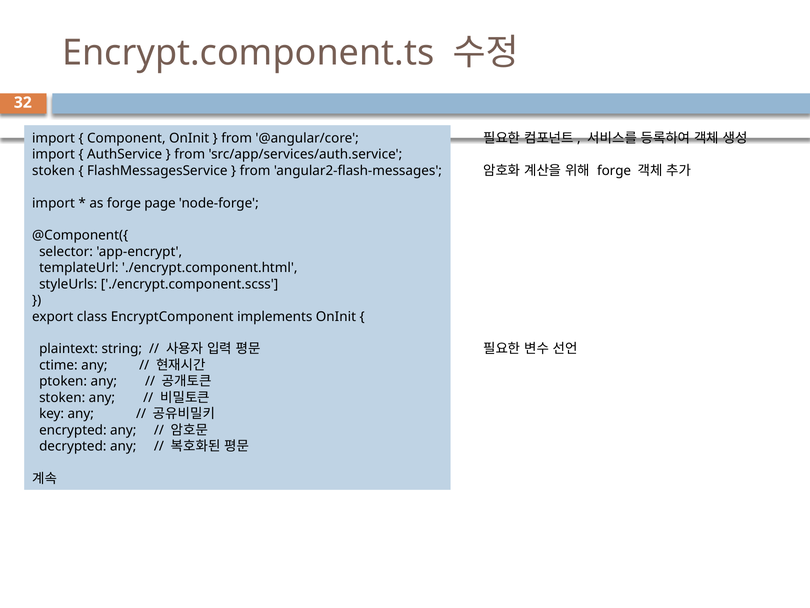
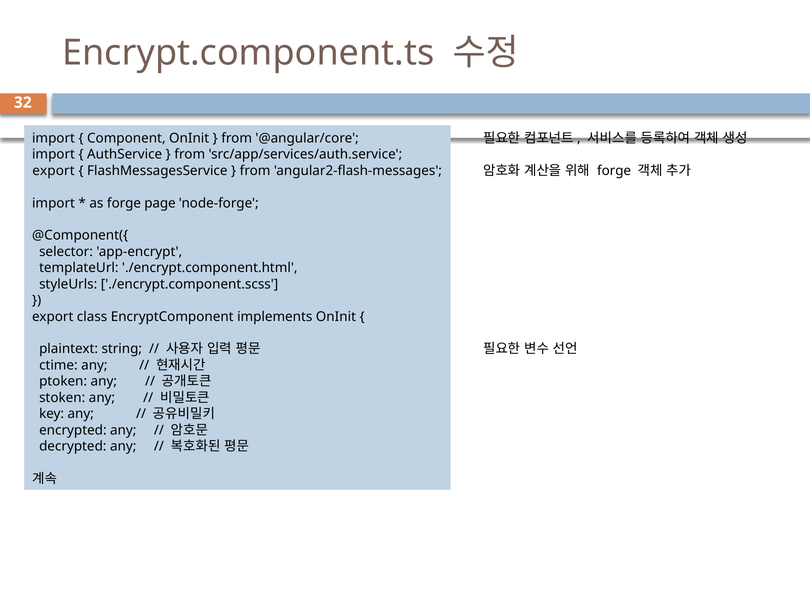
stoken at (54, 171): stoken -> export
